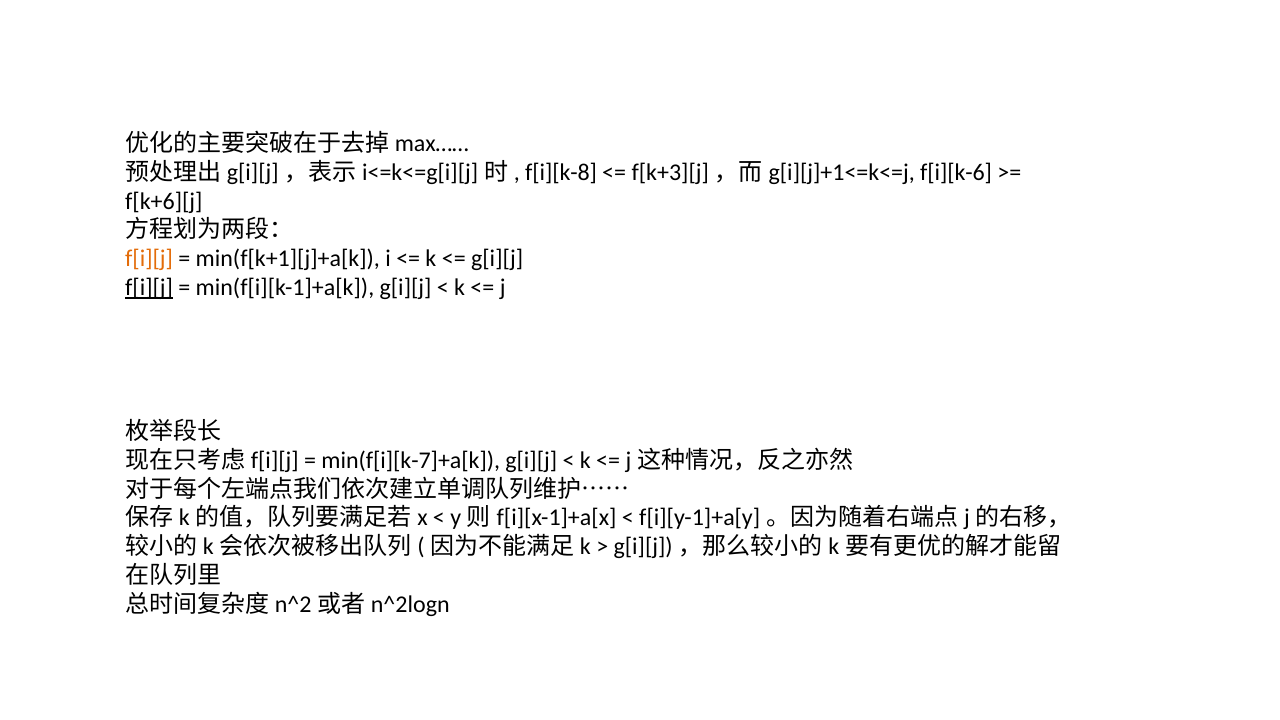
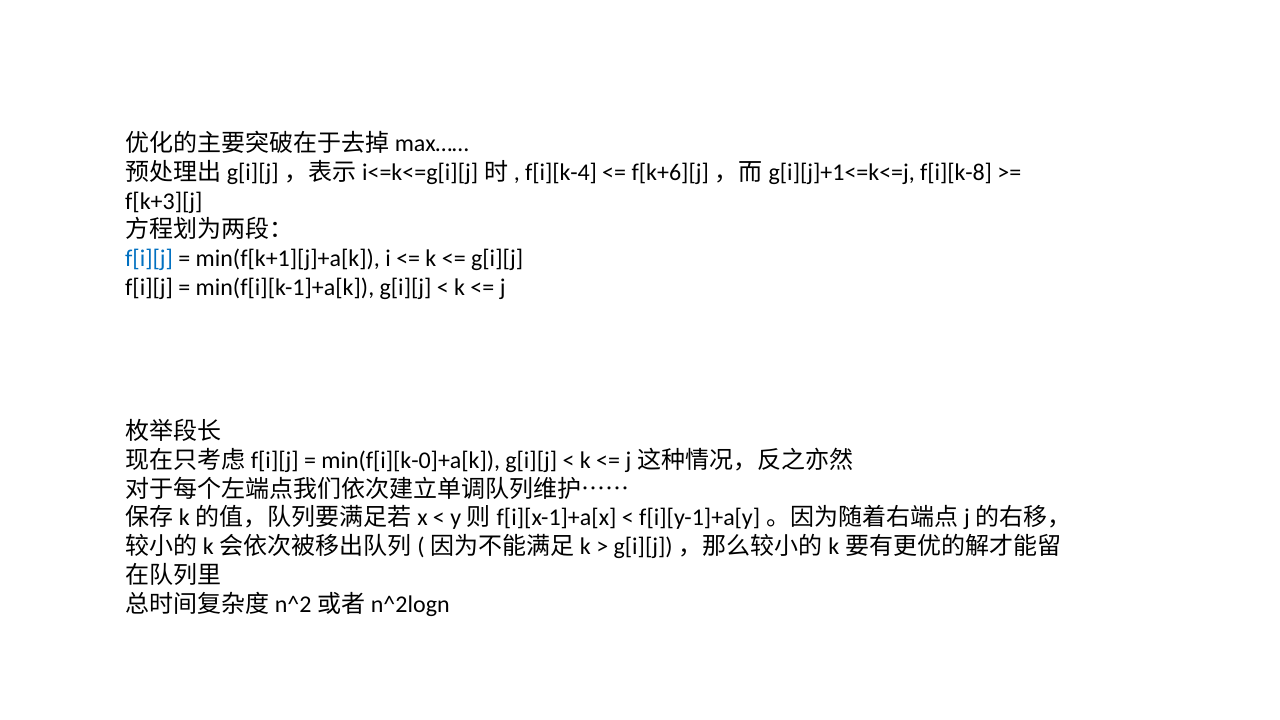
f[i][k-8: f[i][k-8 -> f[i][k-4
f[k+3][j: f[k+3][j -> f[k+6][j
f[i][k-6: f[i][k-6 -> f[i][k-8
f[k+6][j: f[k+6][j -> f[k+3][j
f[i][j at (149, 259) colour: orange -> blue
f[i][j at (149, 288) underline: present -> none
min(f[i][k-7]+a[k: min(f[i][k-7]+a[k -> min(f[i][k-0]+a[k
